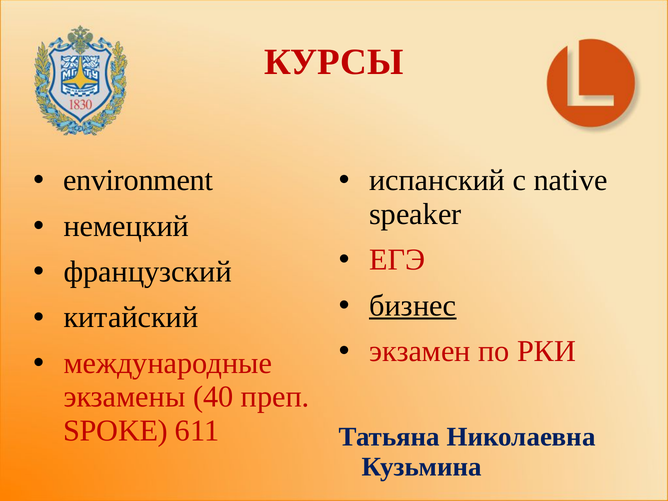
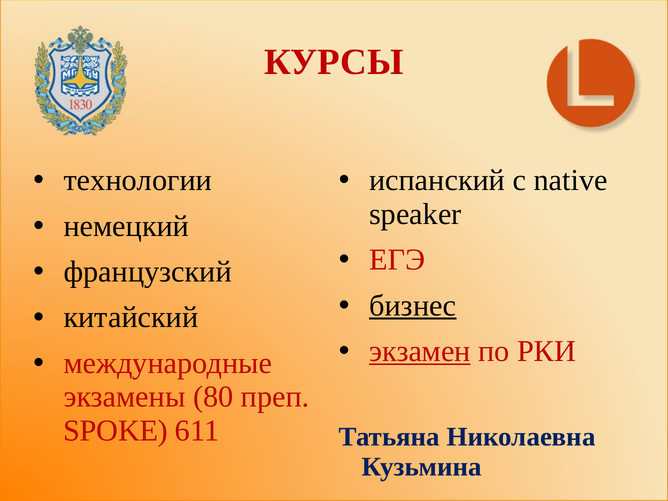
environment: environment -> технологии
экзамен underline: none -> present
40: 40 -> 80
